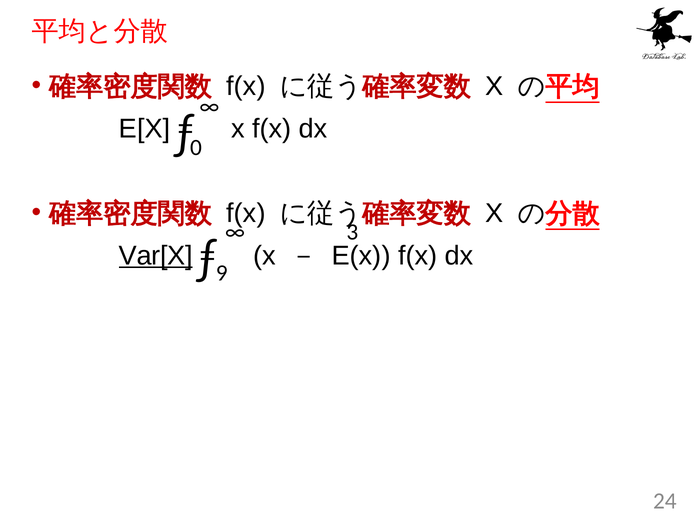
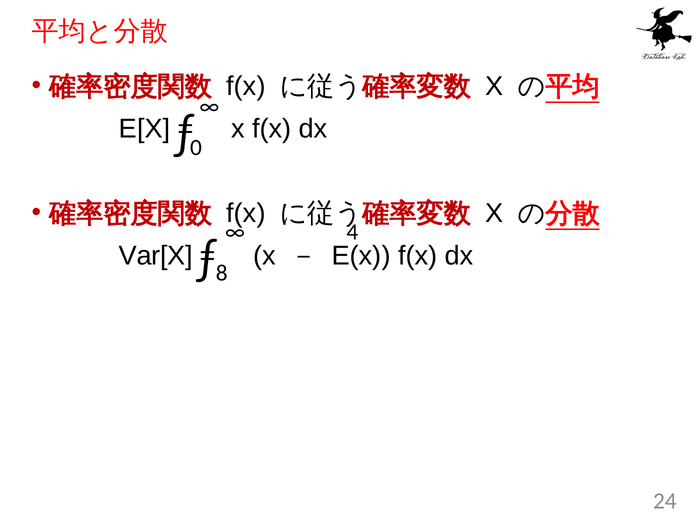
3: 3 -> 4
9: 9 -> 8
Var[X underline: present -> none
